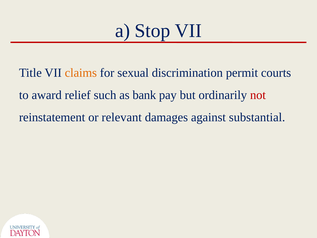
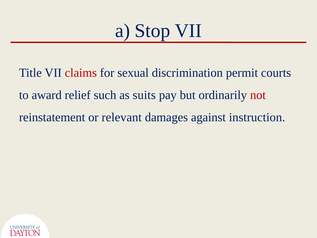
claims colour: orange -> red
bank: bank -> suits
substantial: substantial -> instruction
